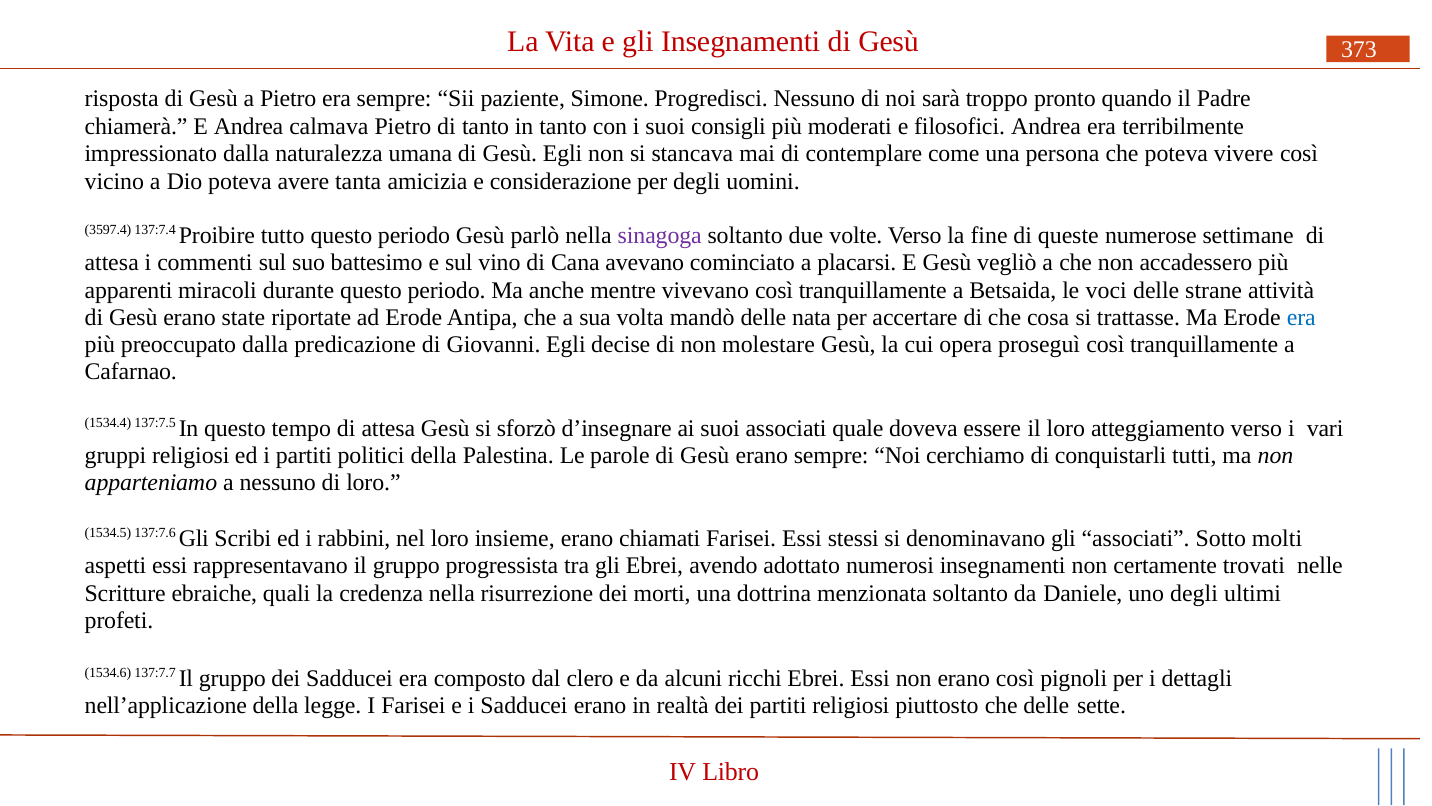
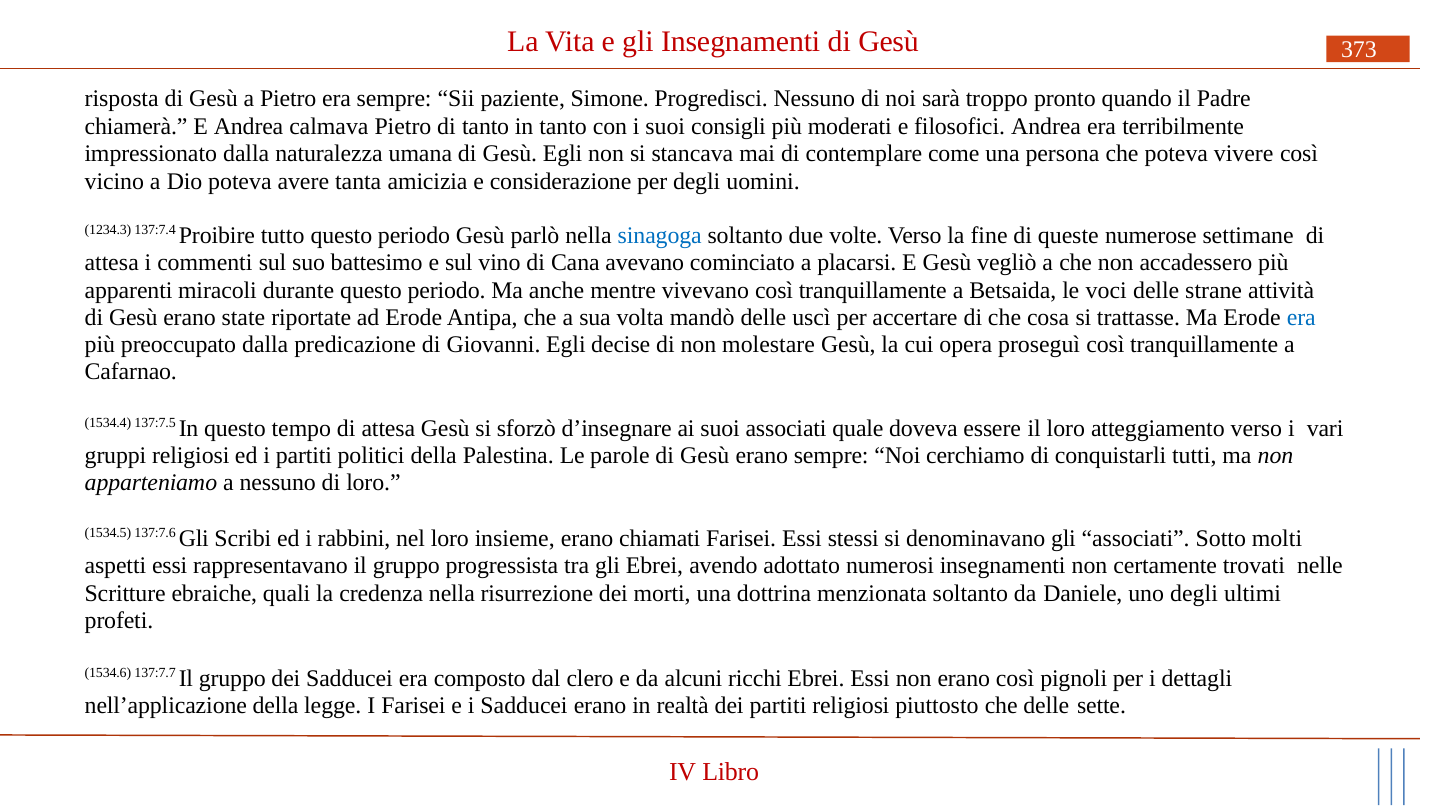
3597.4: 3597.4 -> 1234.3
sinagoga colour: purple -> blue
nata: nata -> uscì
